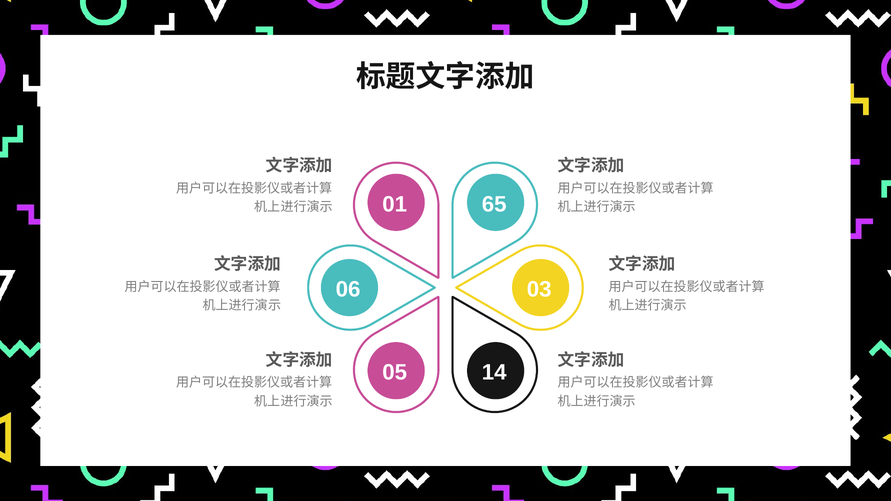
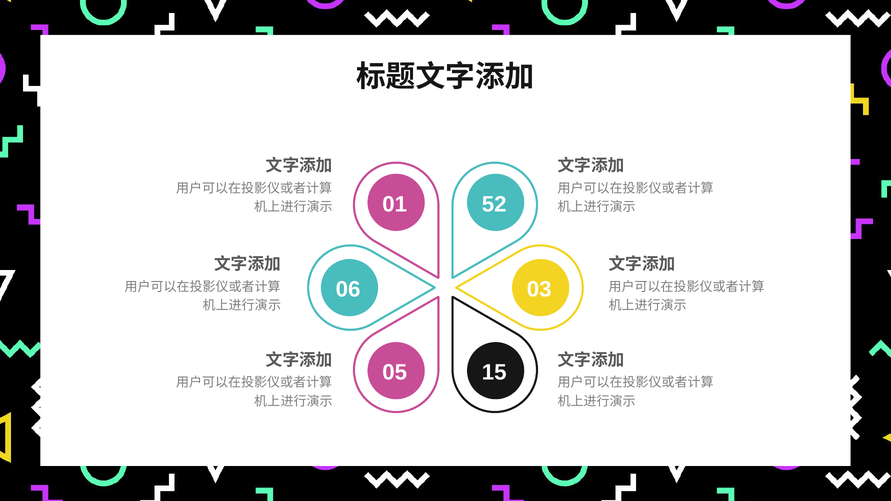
65: 65 -> 52
14: 14 -> 15
